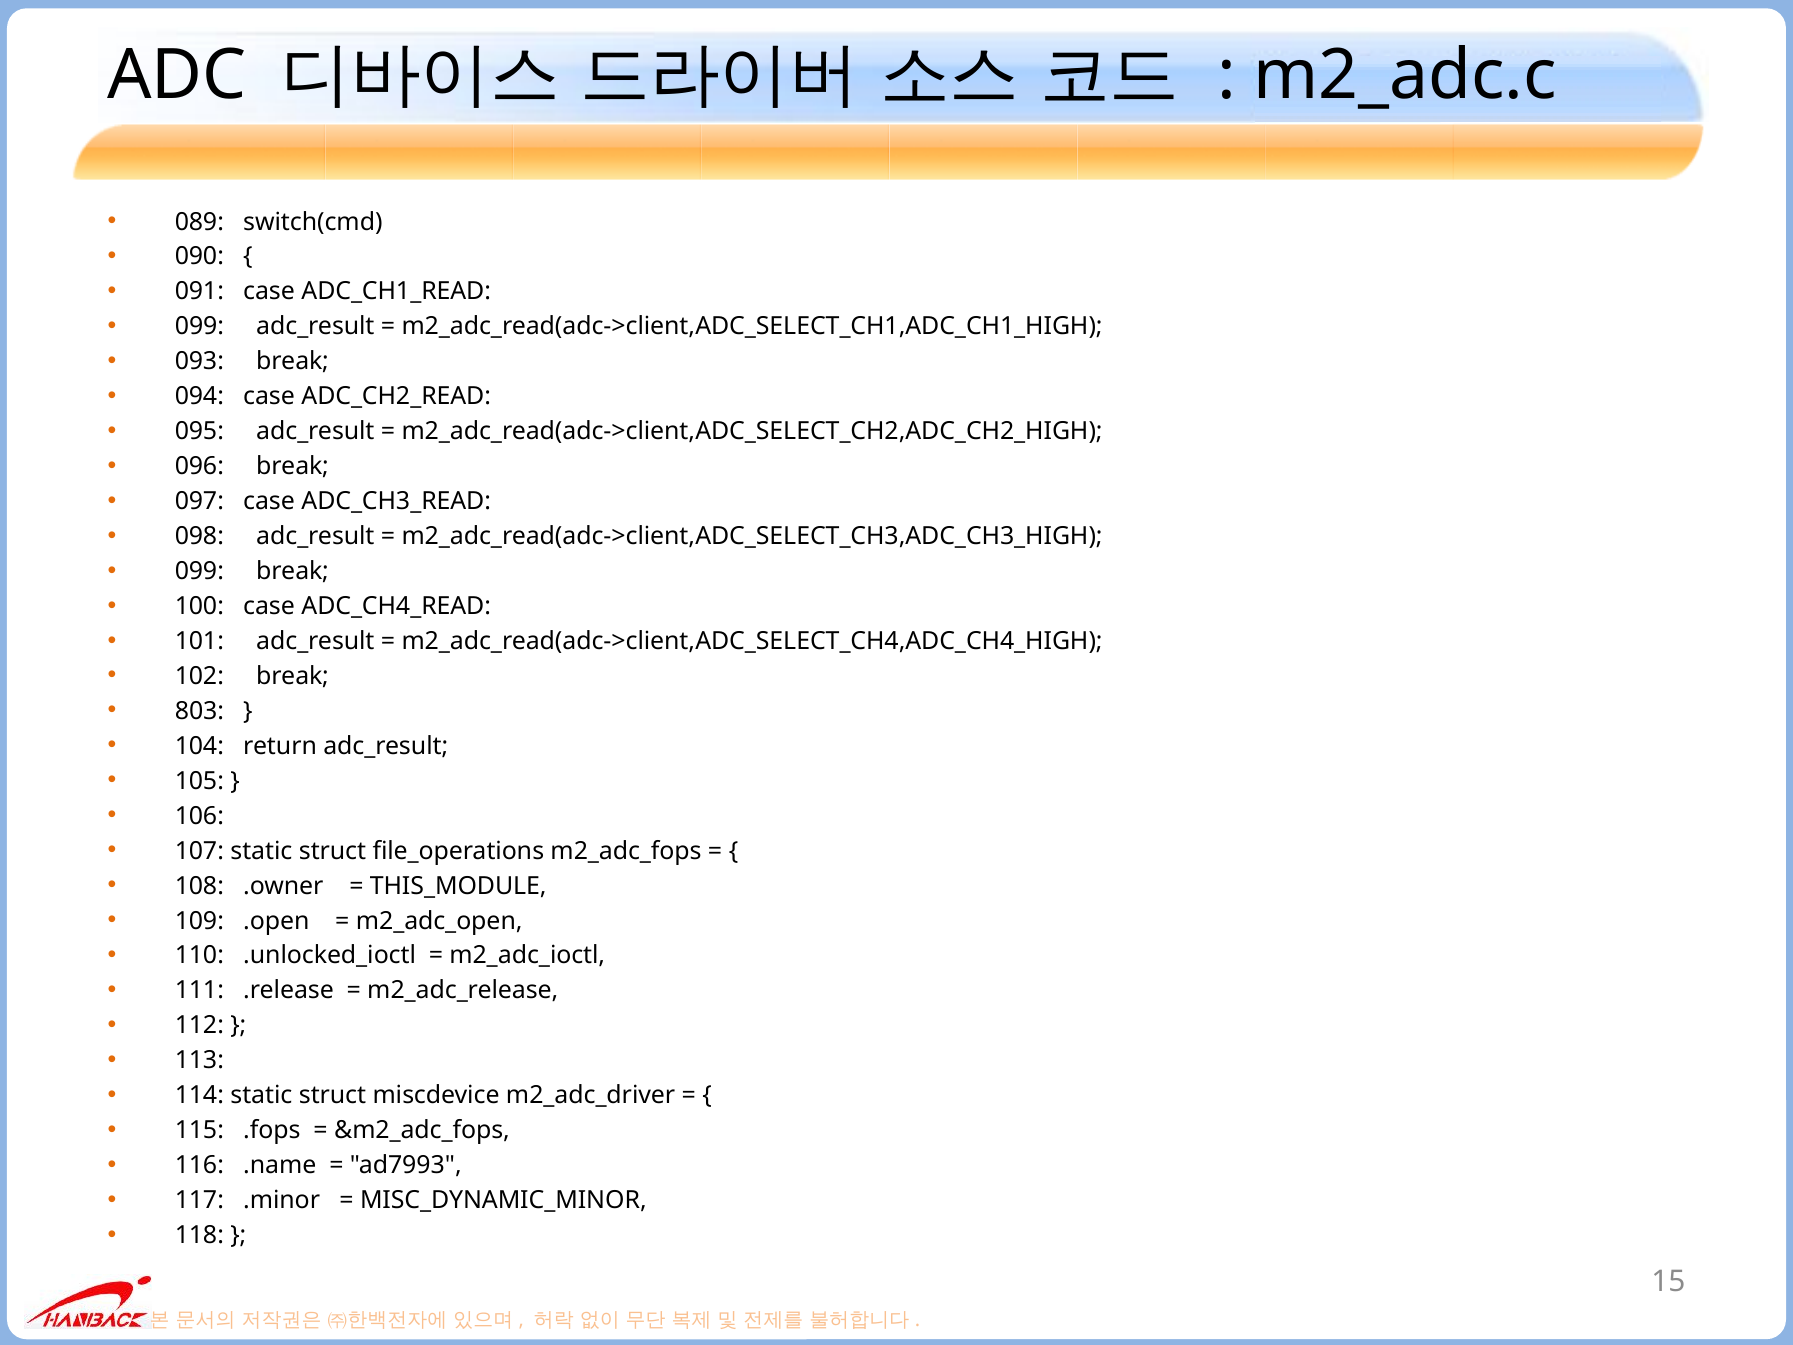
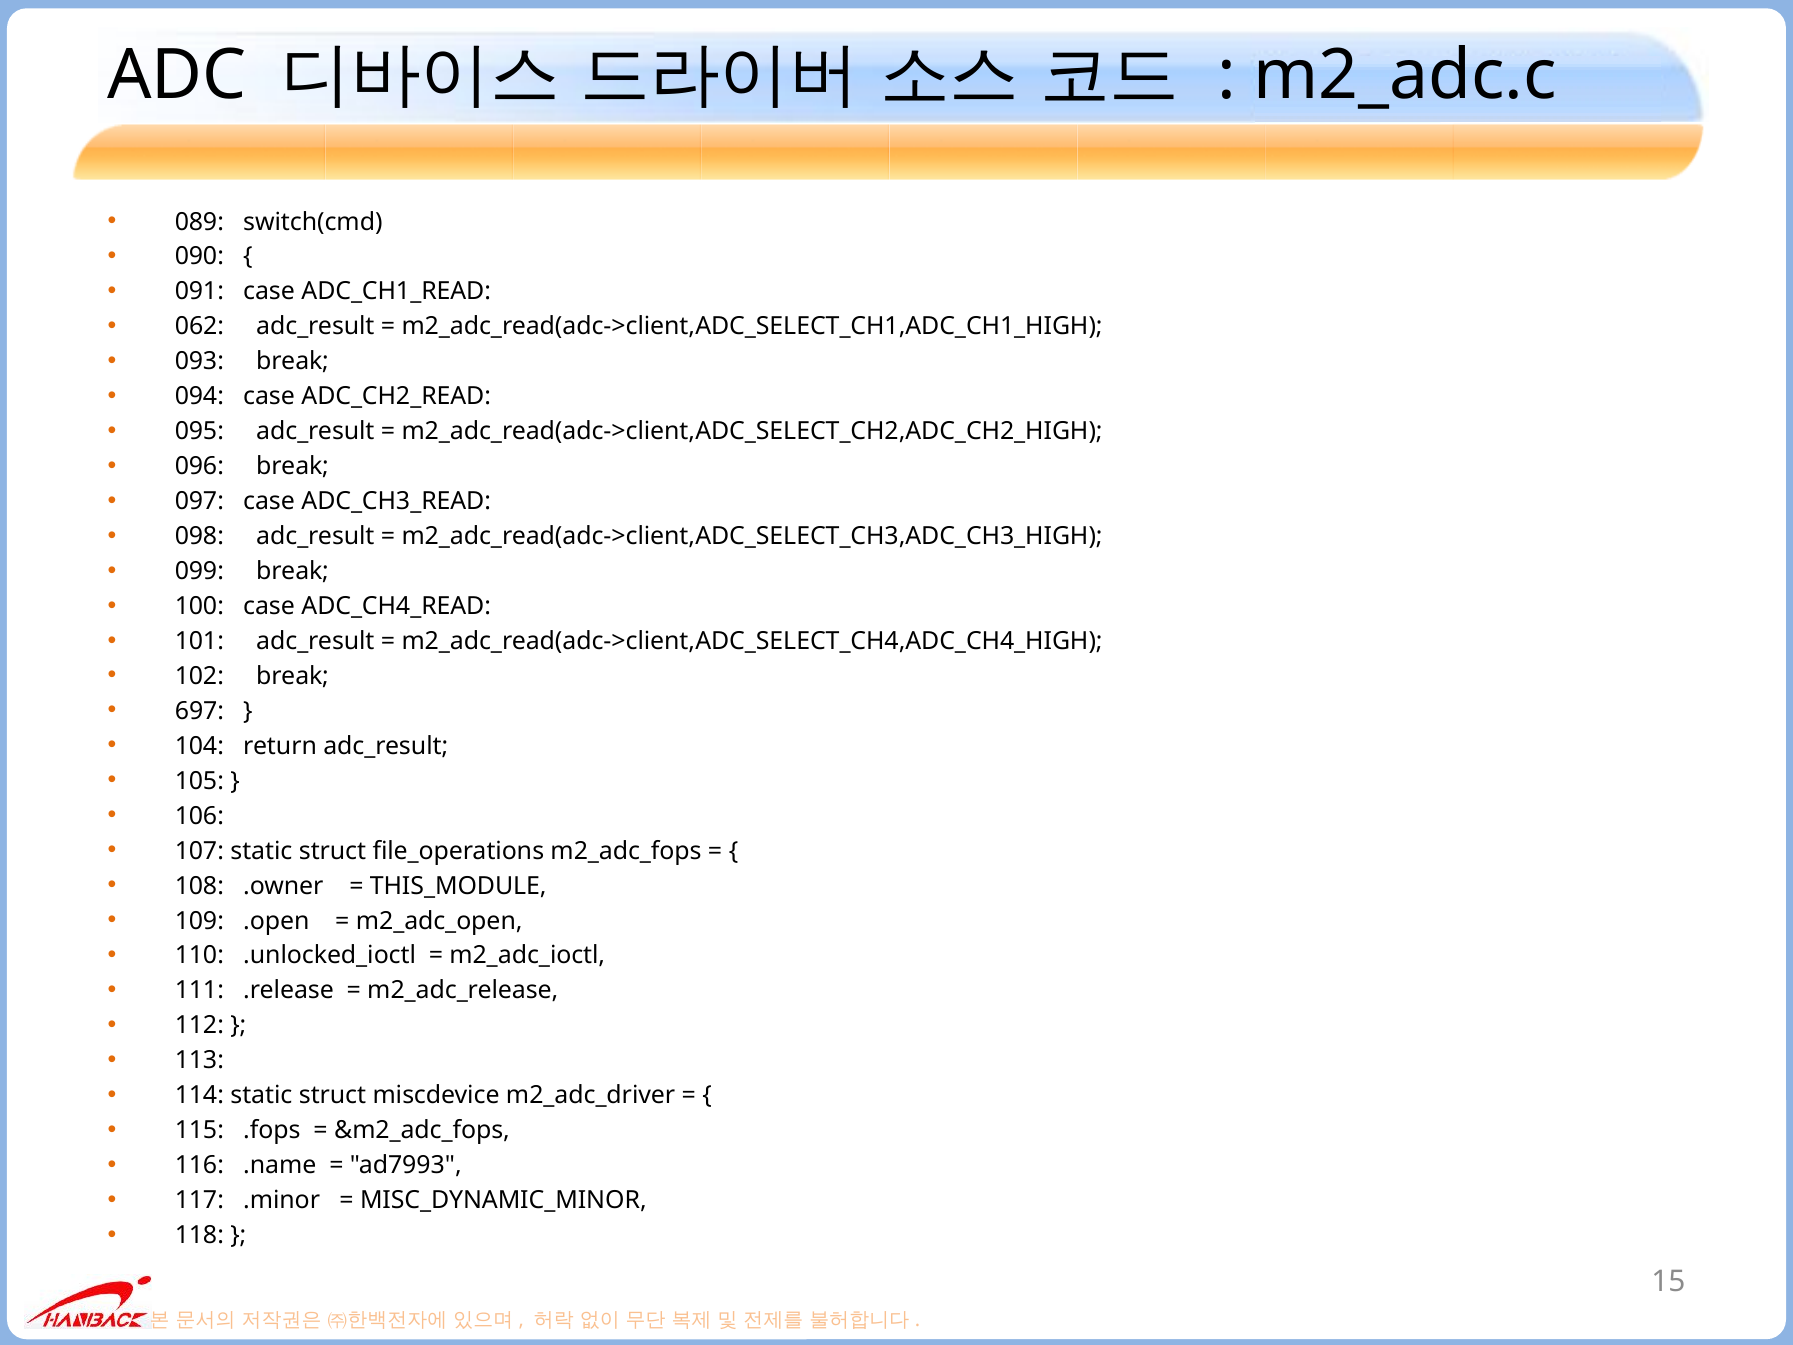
099 at (199, 327): 099 -> 062
803: 803 -> 697
